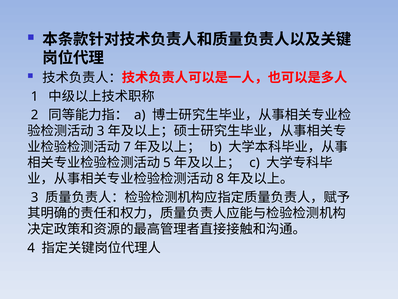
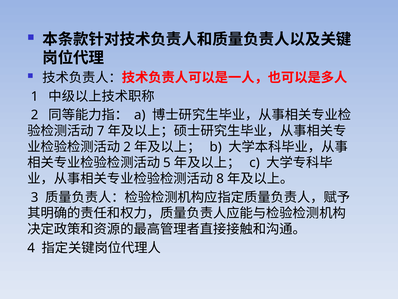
3 at (101, 131): 3 -> 7
7 at (127, 147): 7 -> 2
